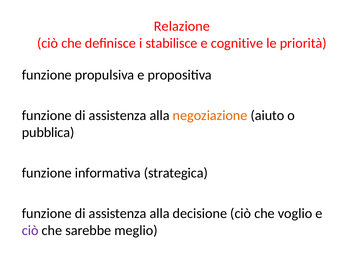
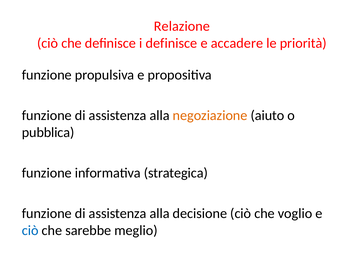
i stabilisce: stabilisce -> definisce
cognitive: cognitive -> accadere
ciò at (30, 230) colour: purple -> blue
